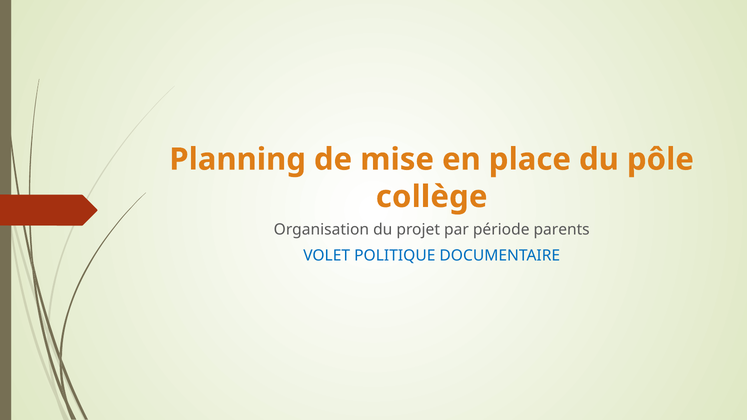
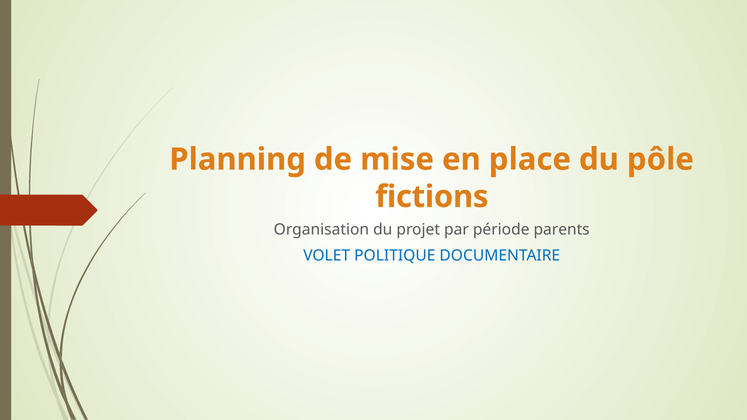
collège: collège -> fictions
